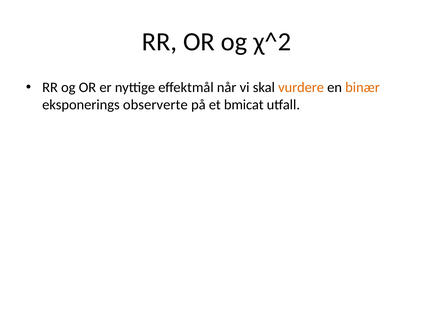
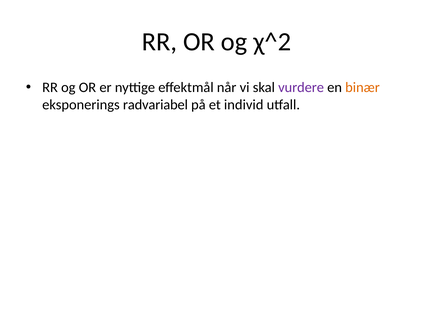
vurdere colour: orange -> purple
observerte: observerte -> radvariabel
bmicat: bmicat -> individ
